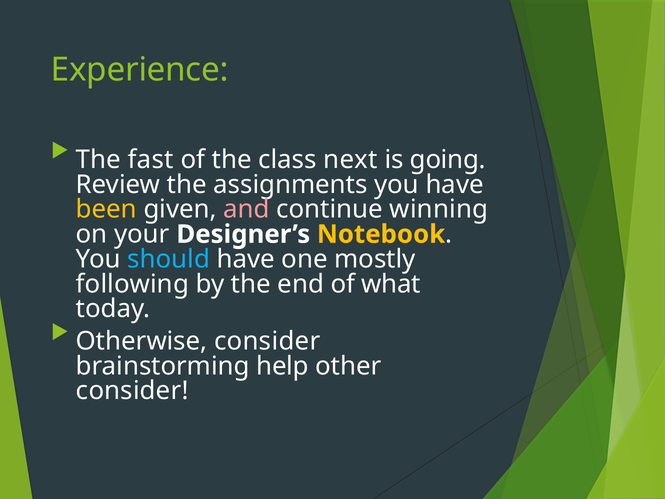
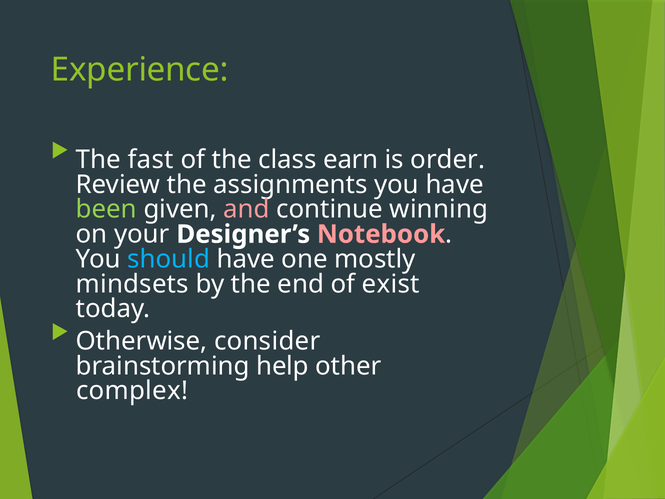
next: next -> earn
going: going -> order
been colour: yellow -> light green
Notebook colour: yellow -> pink
following: following -> mindsets
what: what -> exist
consider at (132, 391): consider -> complex
